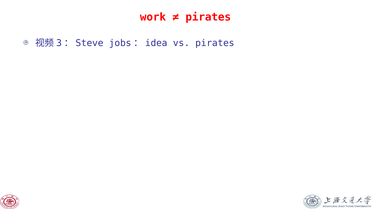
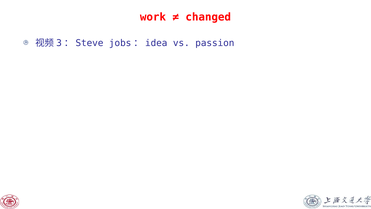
pirates at (208, 17): pirates -> changed
vs pirates: pirates -> passion
